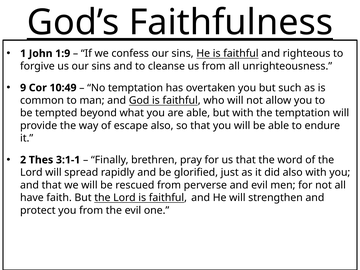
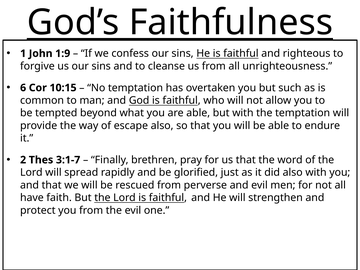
9: 9 -> 6
10:49: 10:49 -> 10:15
3:1-1: 3:1-1 -> 3:1-7
